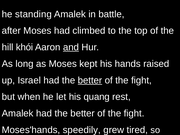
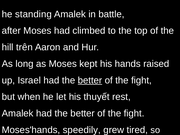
khói: khói -> trên
and underline: present -> none
quang: quang -> thuyết
